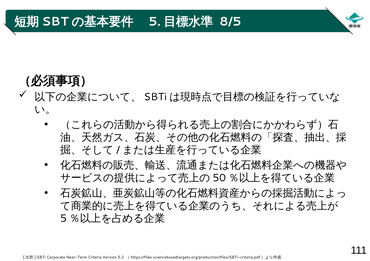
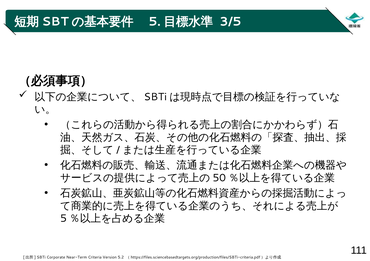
8/5: 8/5 -> 3/5
